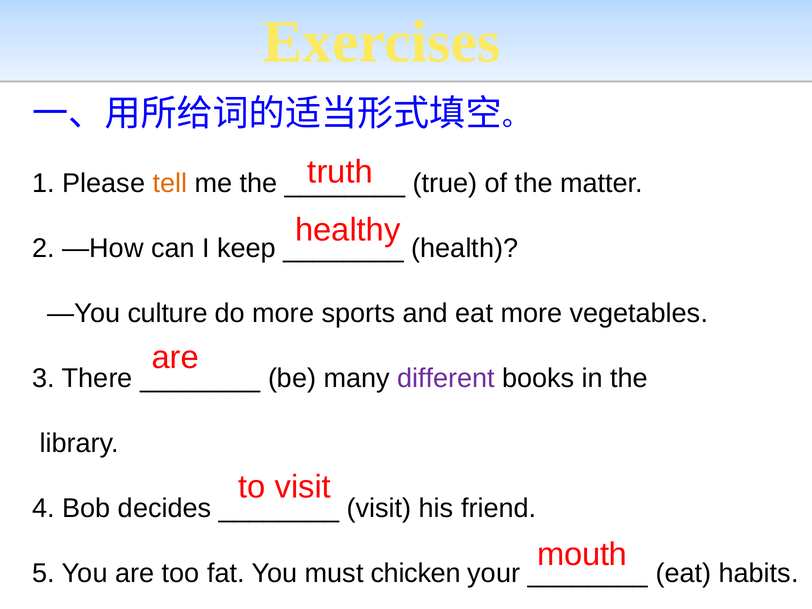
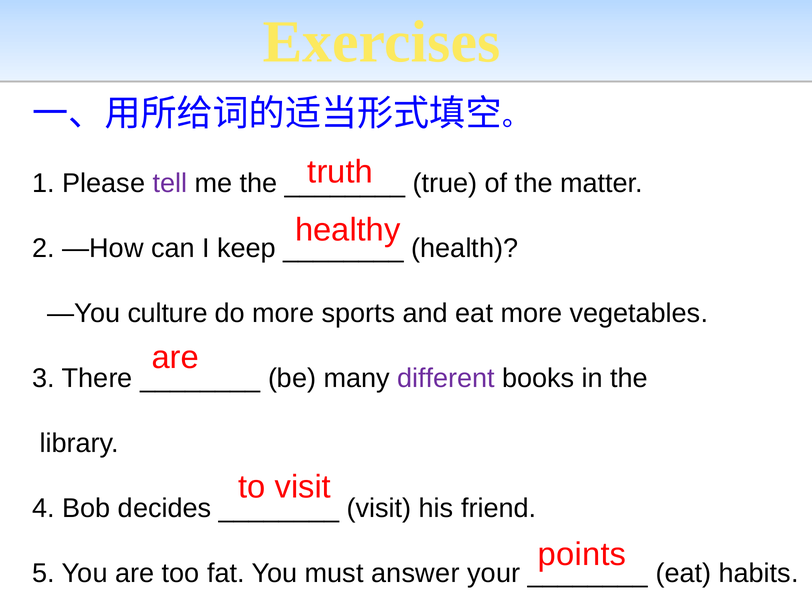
tell colour: orange -> purple
mouth: mouth -> points
chicken: chicken -> answer
